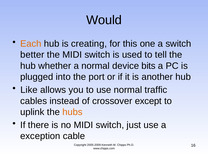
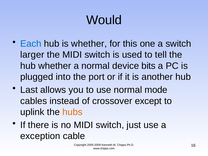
Each colour: orange -> blue
is creating: creating -> whether
better: better -> larger
Like: Like -> Last
traffic: traffic -> mode
